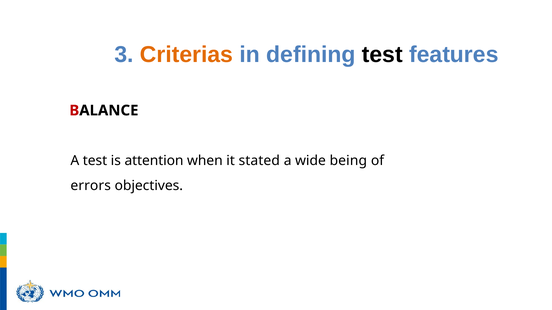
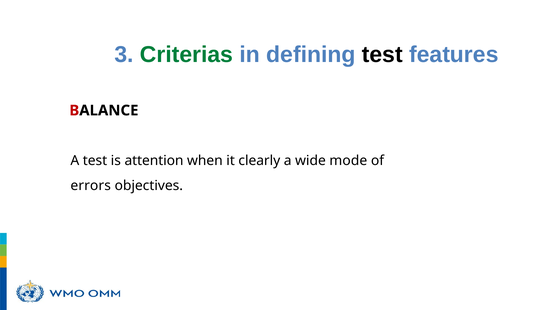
Criterias colour: orange -> green
stated: stated -> clearly
being: being -> mode
